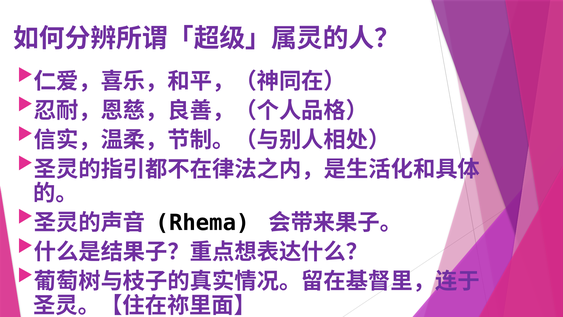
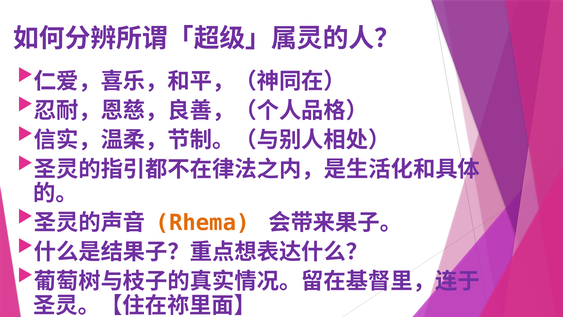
Rhema colour: black -> orange
